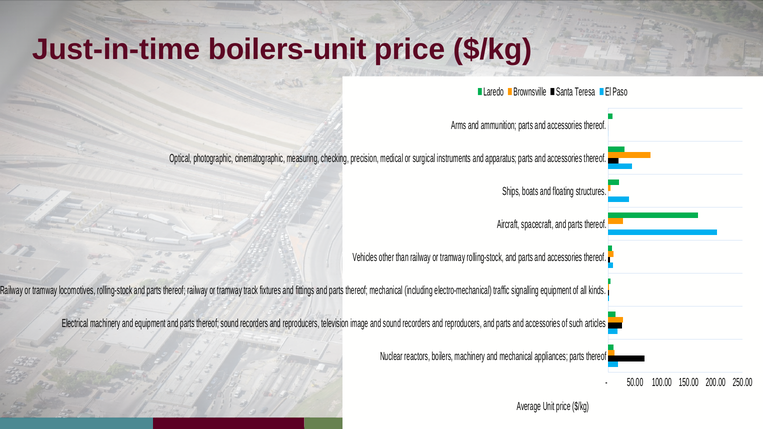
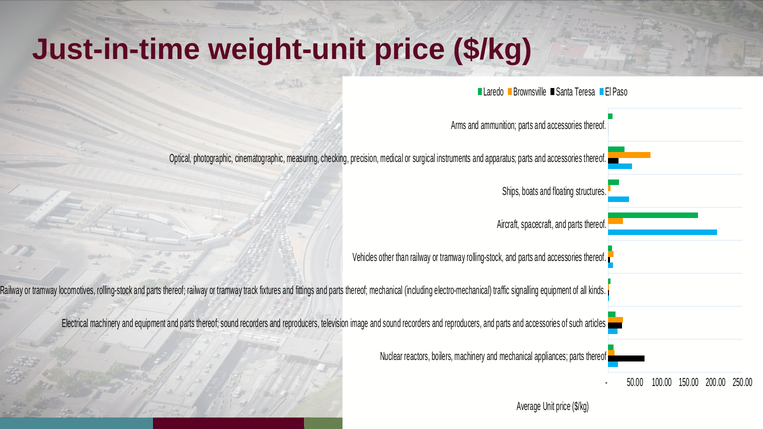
boilers-unit: boilers-unit -> weight-unit
